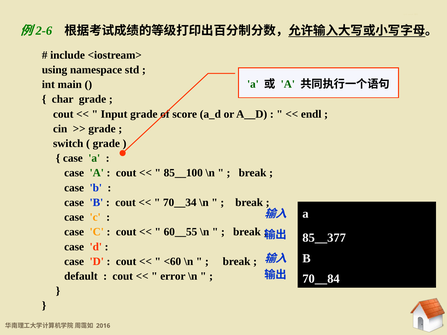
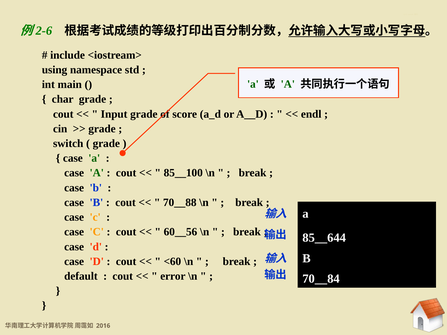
70__34: 70__34 -> 70__88
60__55: 60__55 -> 60__56
85__377: 85__377 -> 85__644
